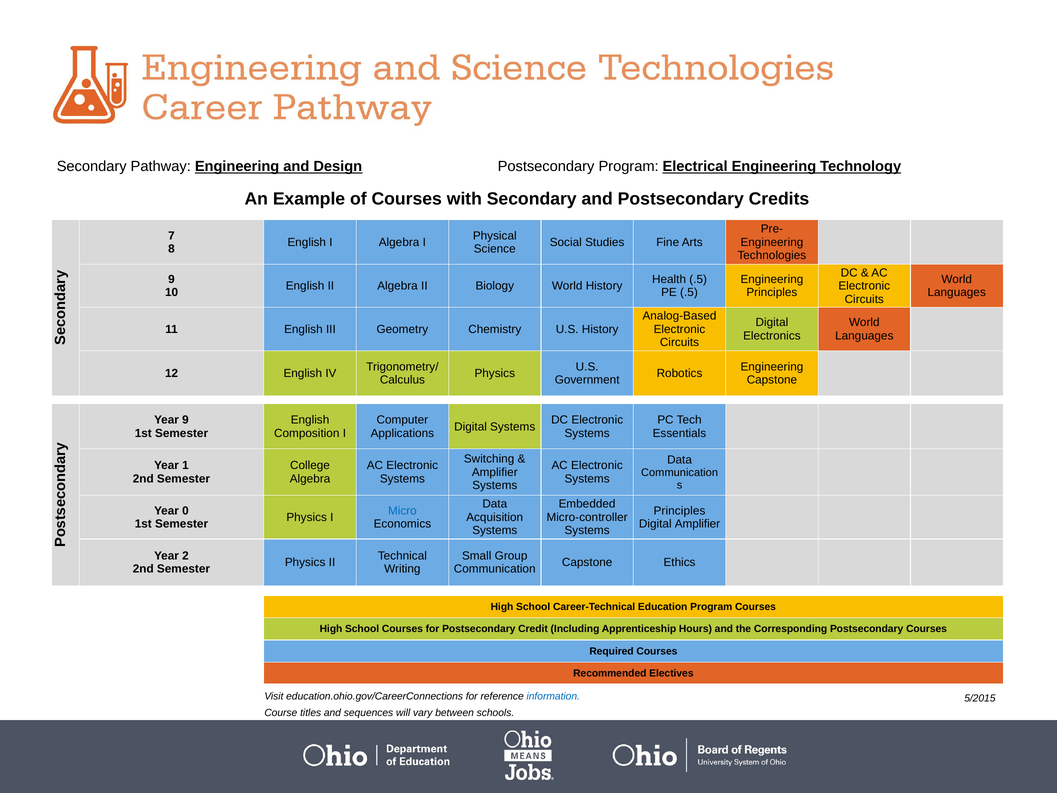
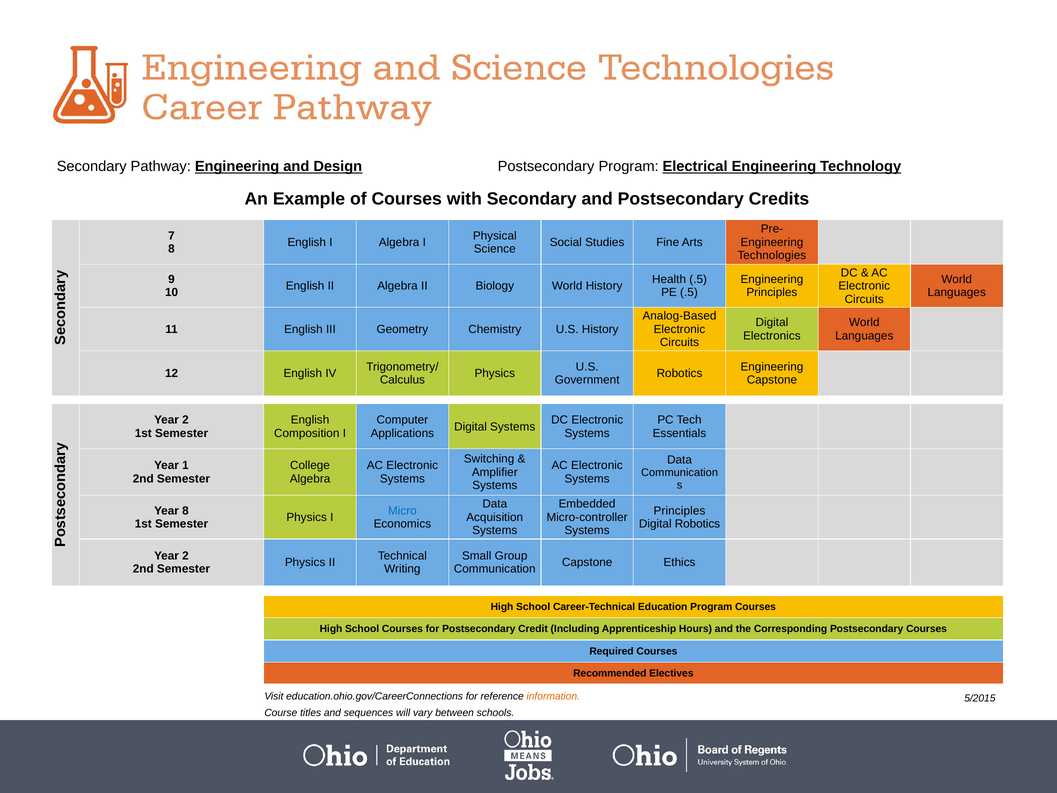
9 at (186, 420): 9 -> 2
Year 0: 0 -> 8
Digital Amplifier: Amplifier -> Robotics
information colour: blue -> orange
